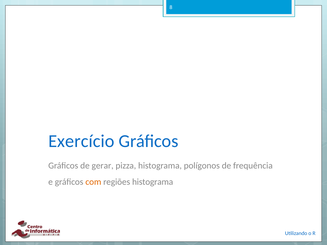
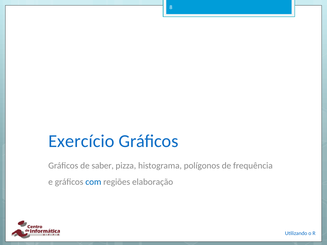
gerar: gerar -> saber
com colour: orange -> blue
regiões histograma: histograma -> elaboração
